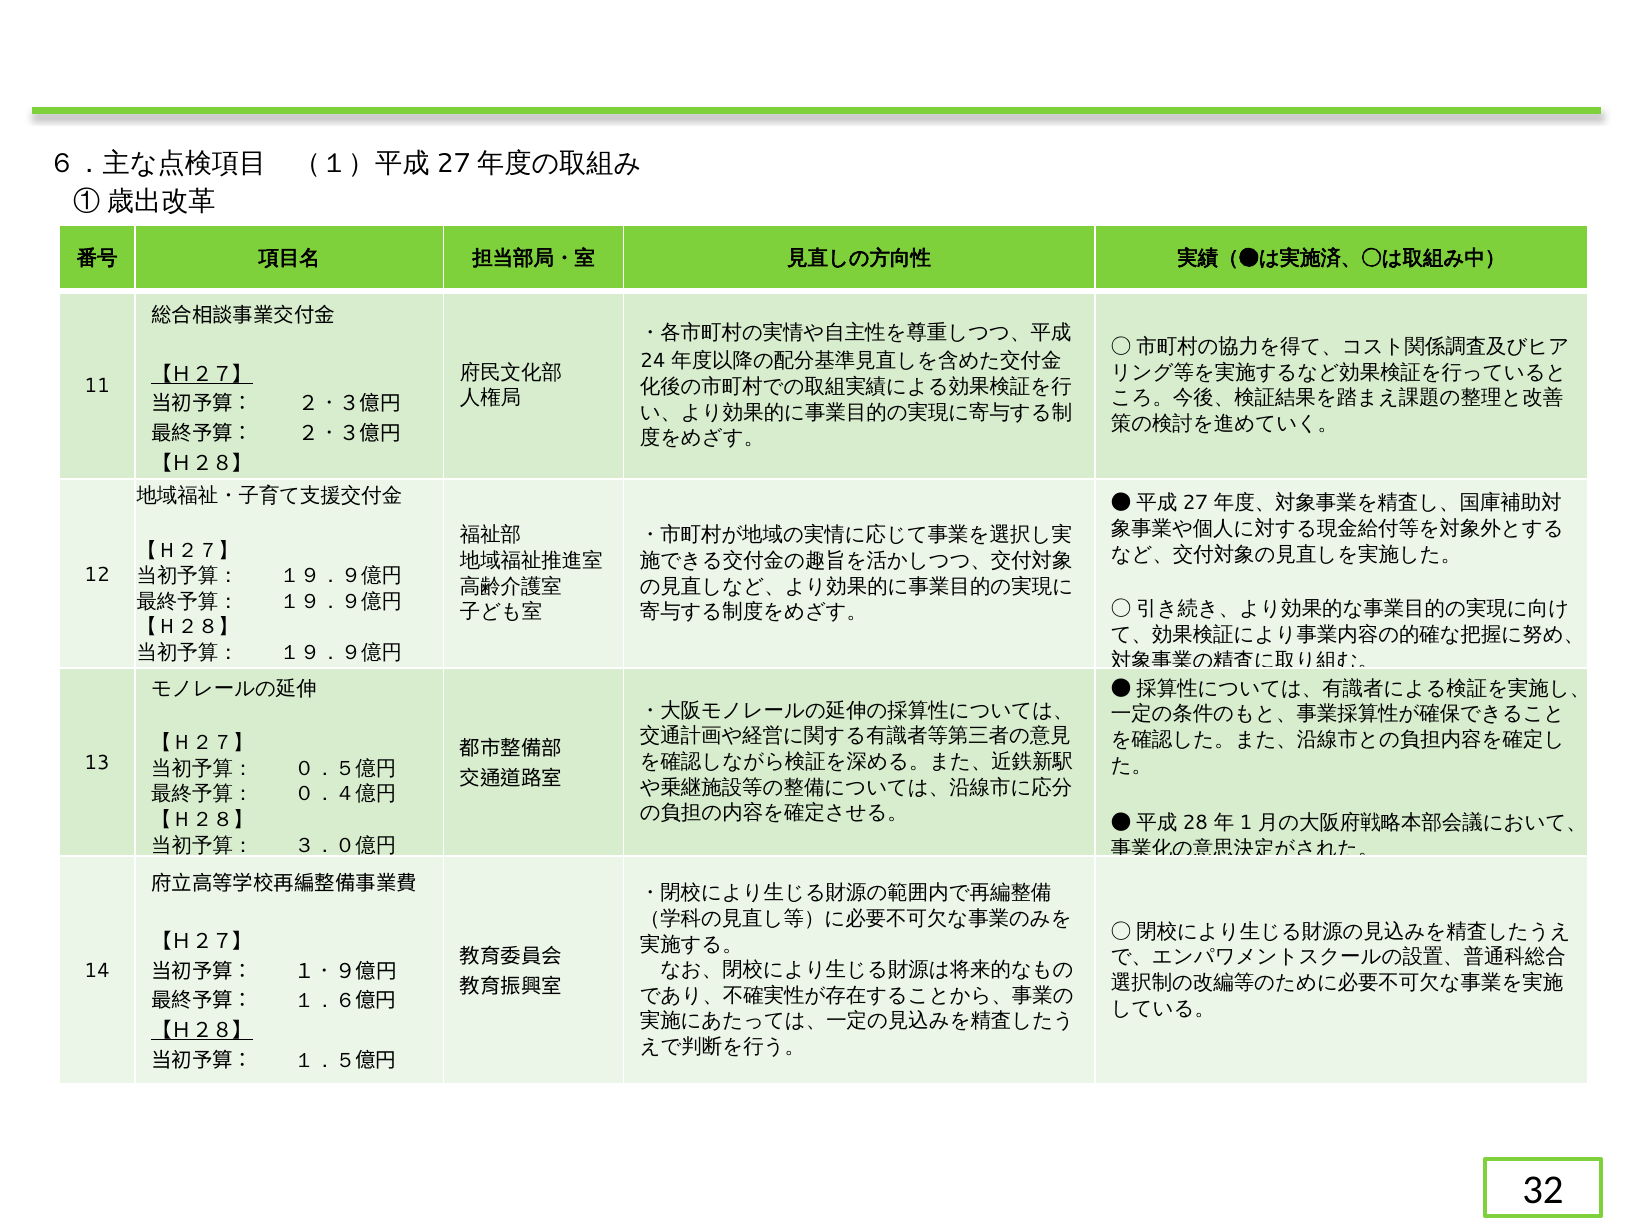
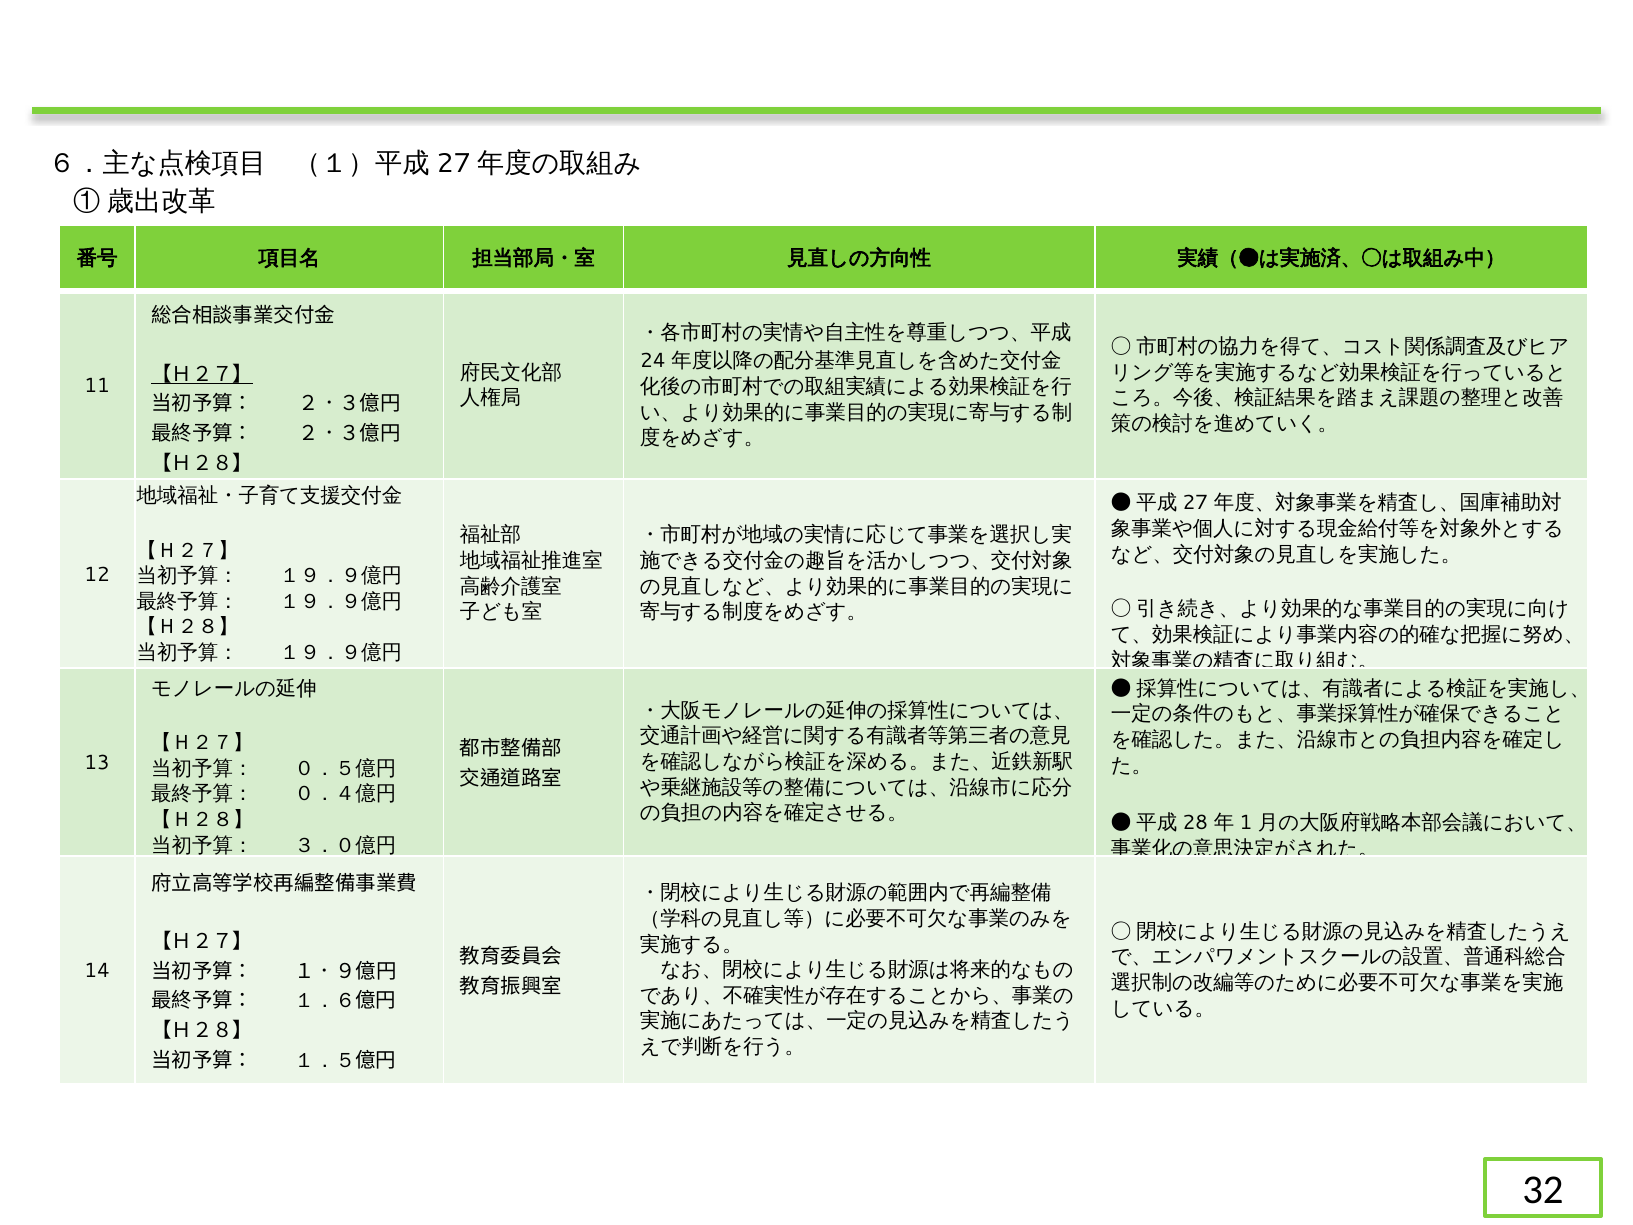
【Ｈ２８】 at (202, 1031) underline: present -> none
